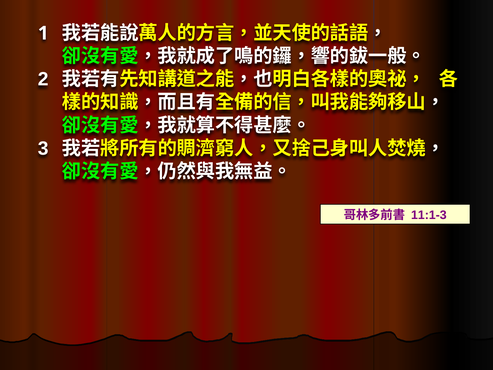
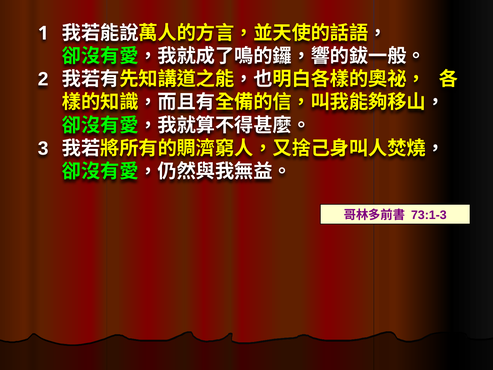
11:1-3: 11:1-3 -> 73:1-3
